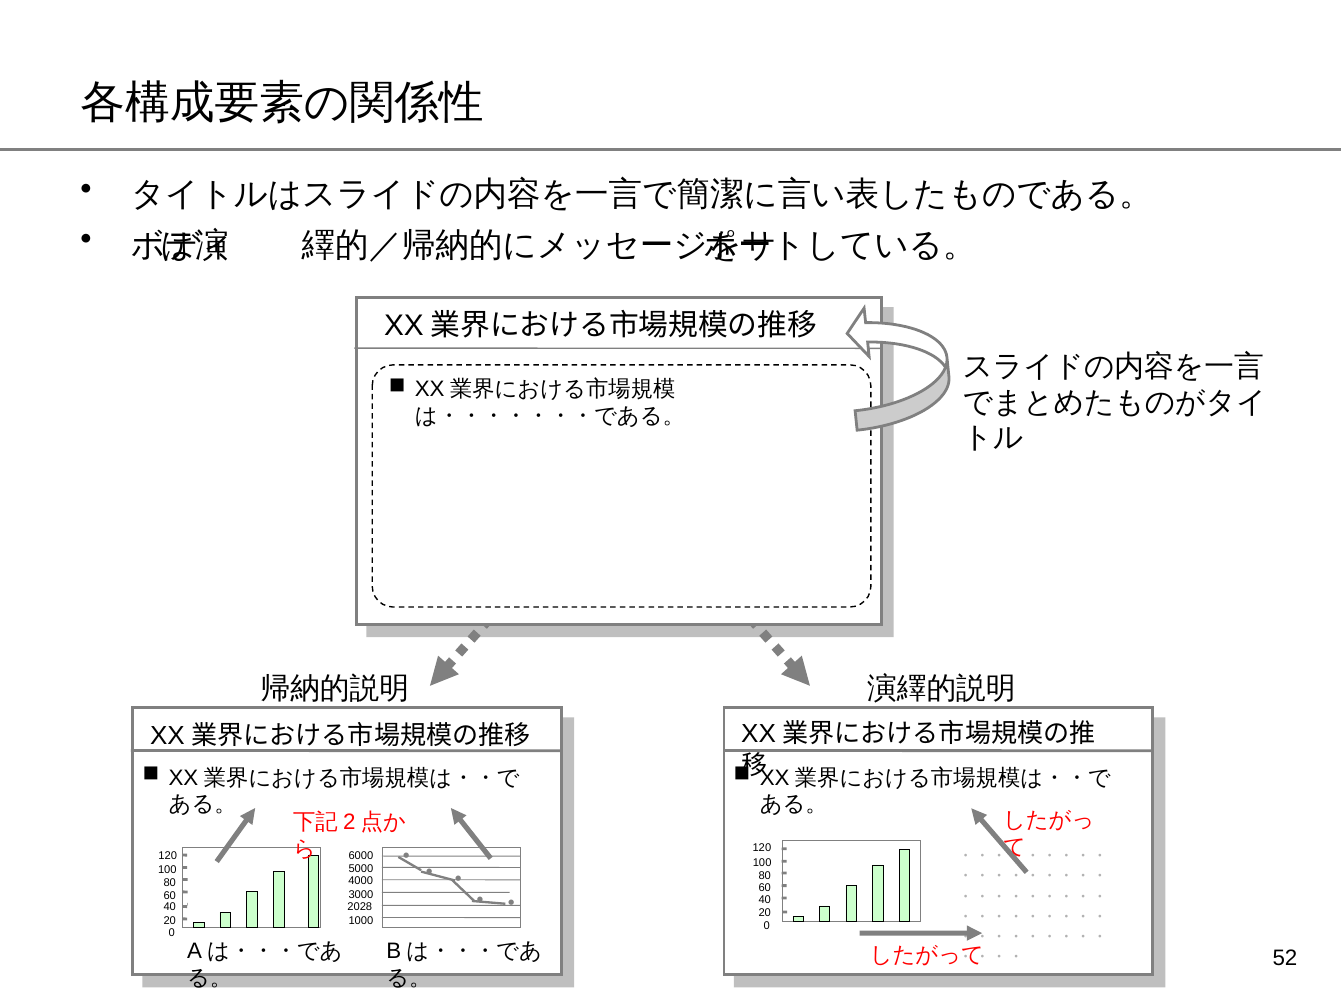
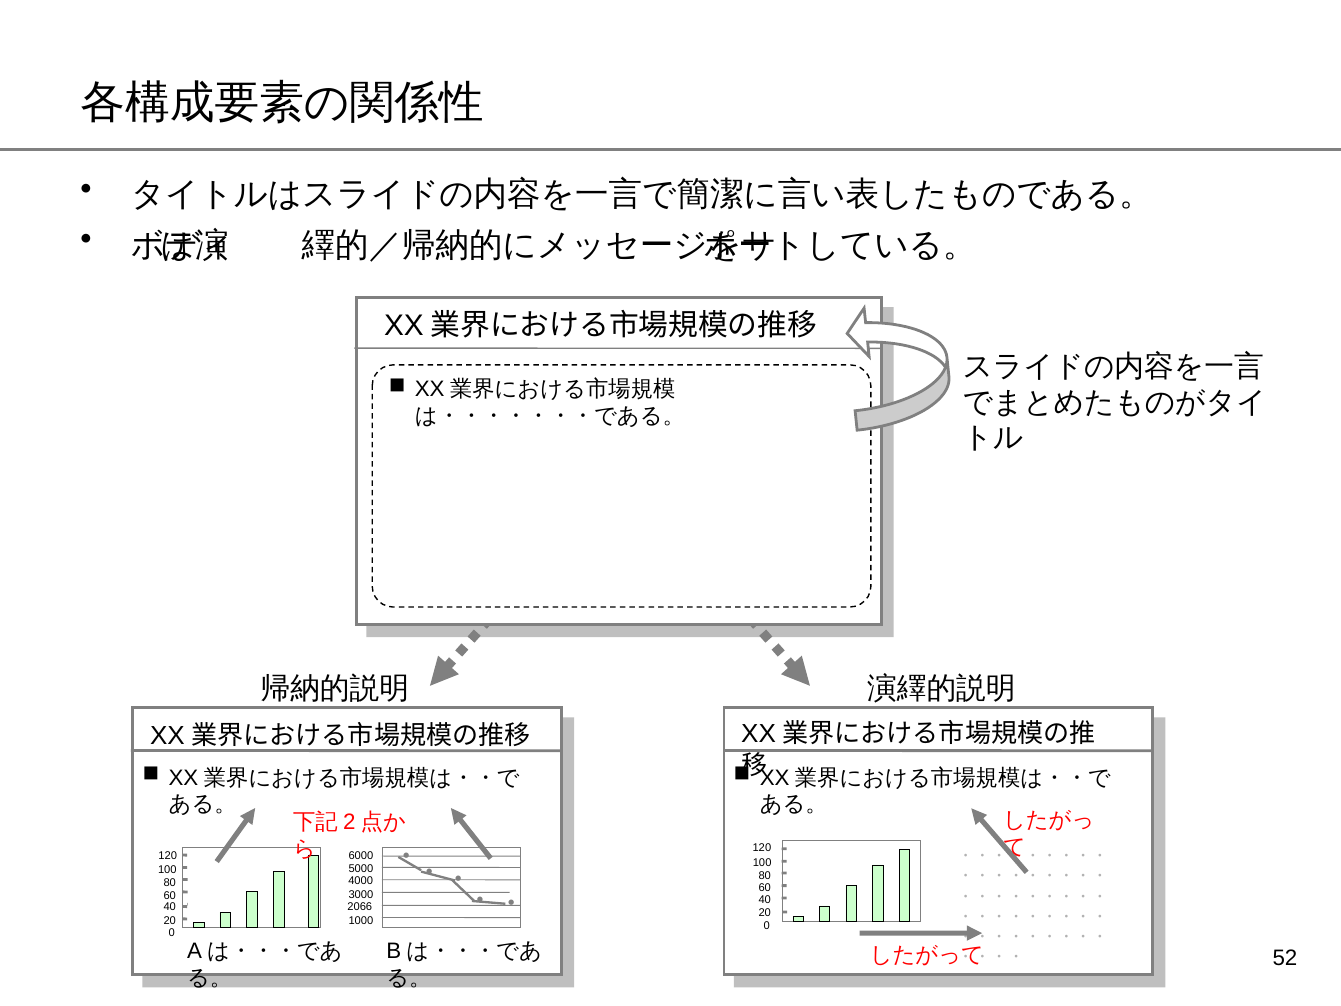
2028: 2028 -> 2066
